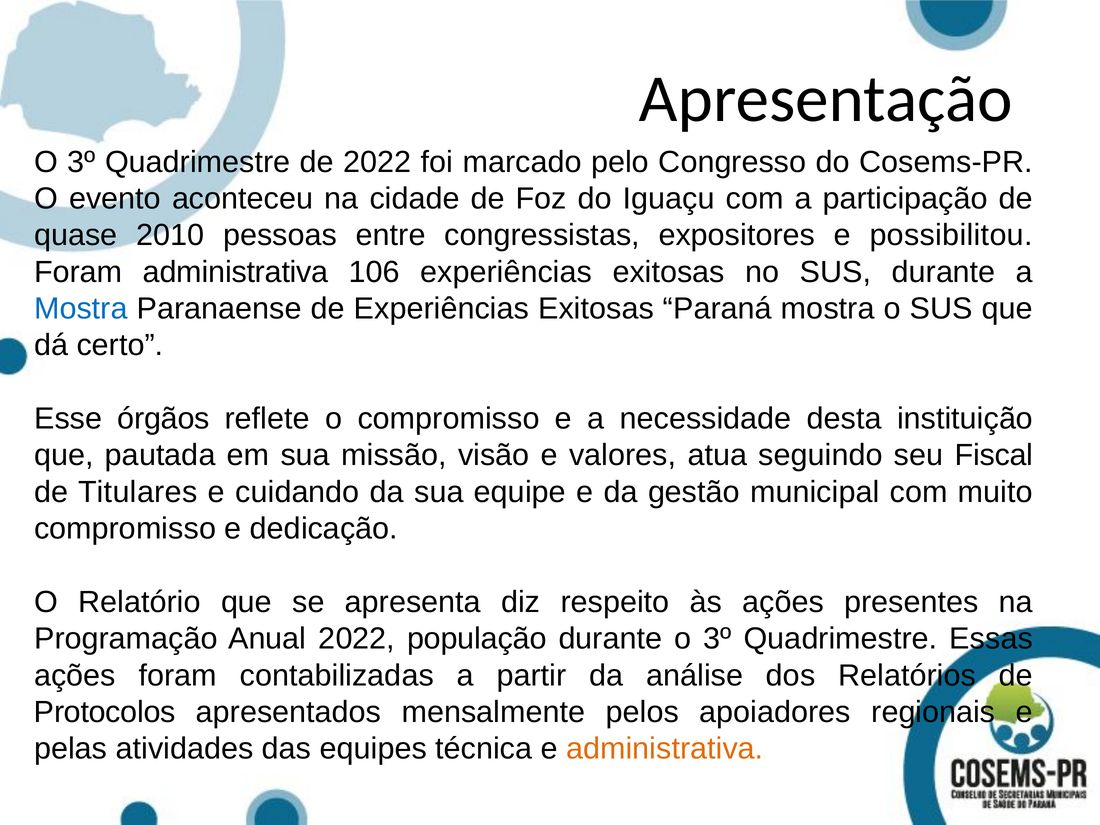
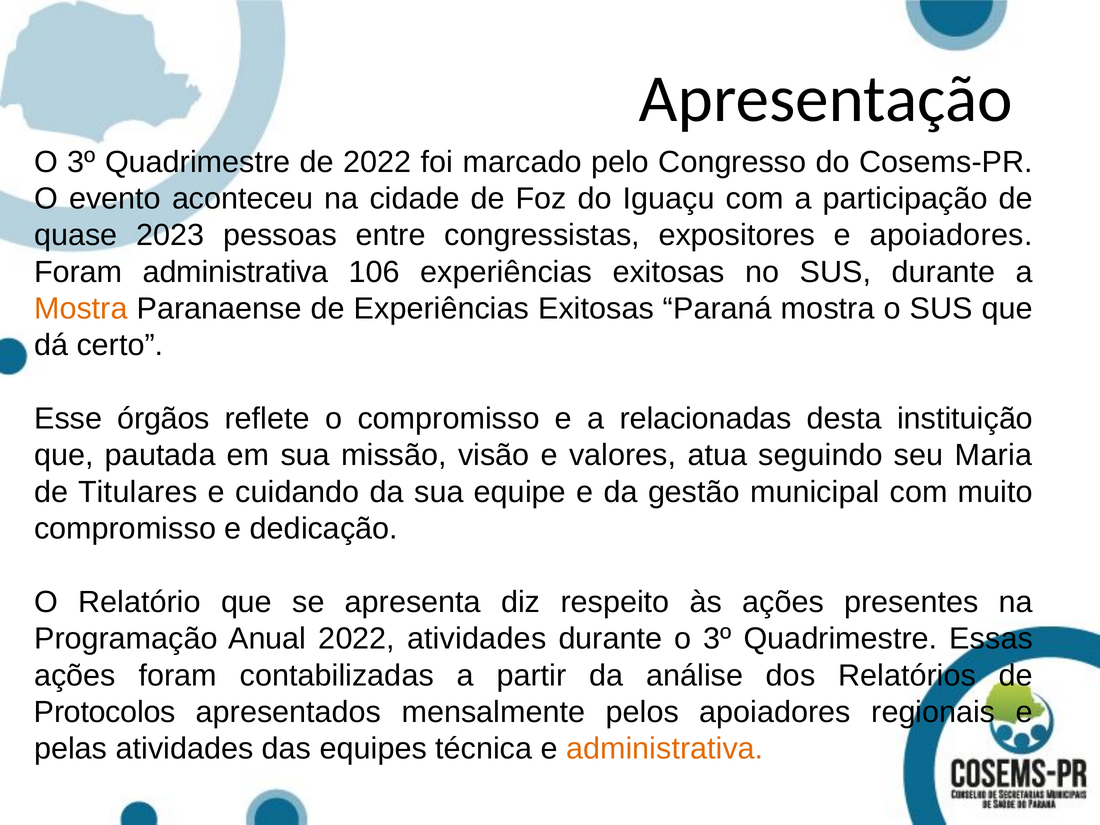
2010: 2010 -> 2023
e possibilitou: possibilitou -> apoiadores
Mostra at (81, 309) colour: blue -> orange
necessidade: necessidade -> relacionadas
Fiscal: Fiscal -> Maria
2022 população: população -> atividades
